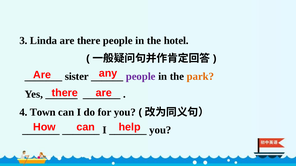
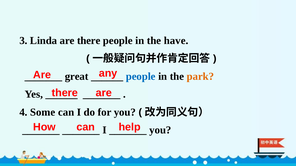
hotel: hotel -> have
sister: sister -> great
people at (141, 77) colour: purple -> blue
Town: Town -> Some
